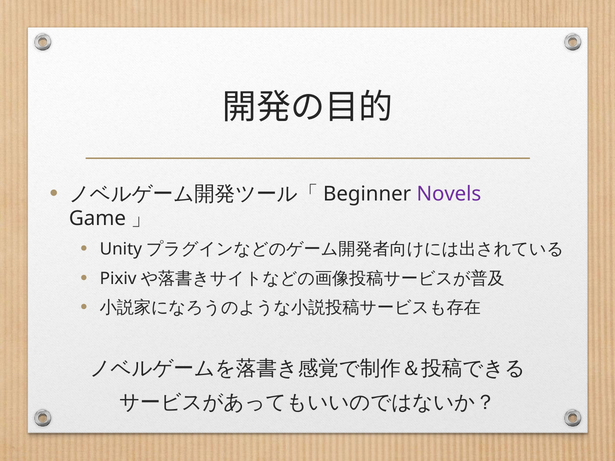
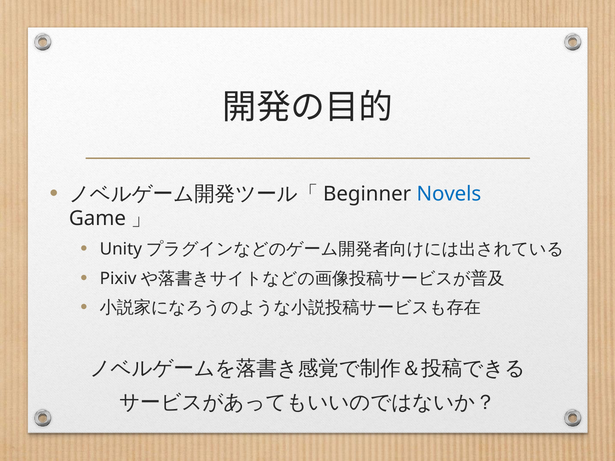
Novels colour: purple -> blue
